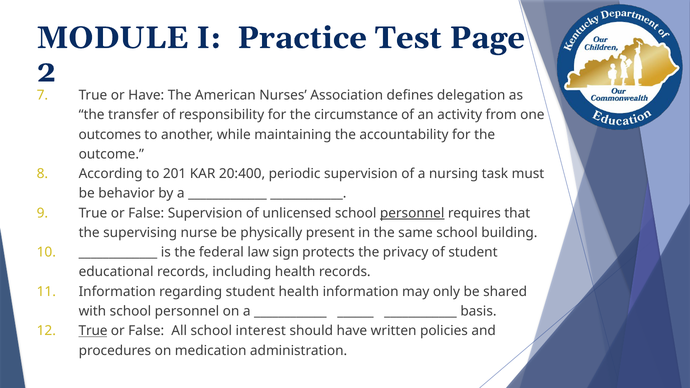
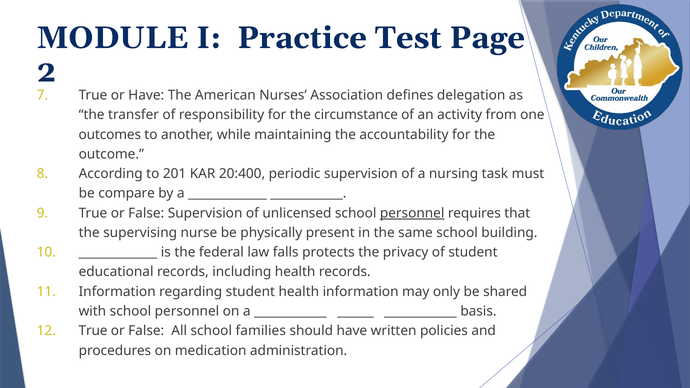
behavior: behavior -> compare
sign: sign -> falls
True at (93, 331) underline: present -> none
interest: interest -> families
